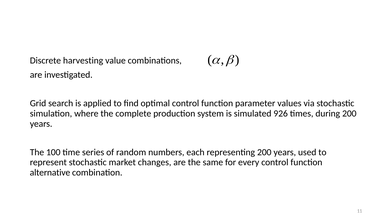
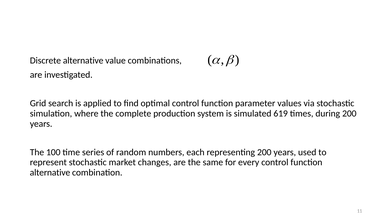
Discrete harvesting: harvesting -> alternative
926: 926 -> 619
